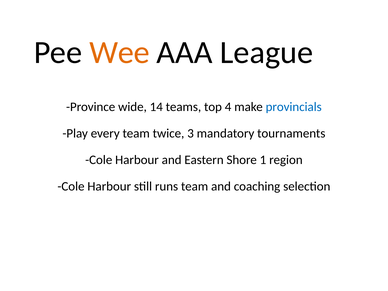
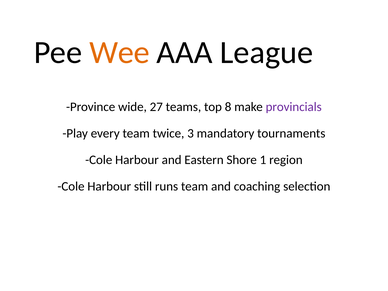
14: 14 -> 27
4: 4 -> 8
provincials colour: blue -> purple
